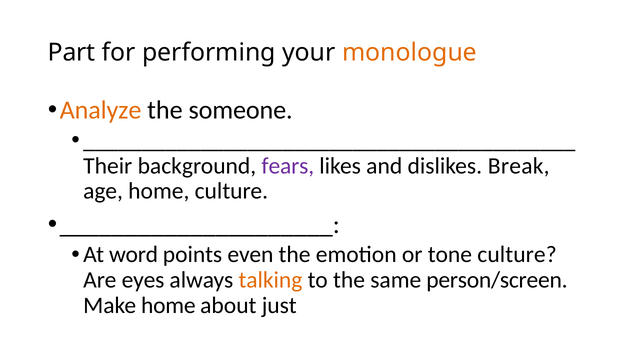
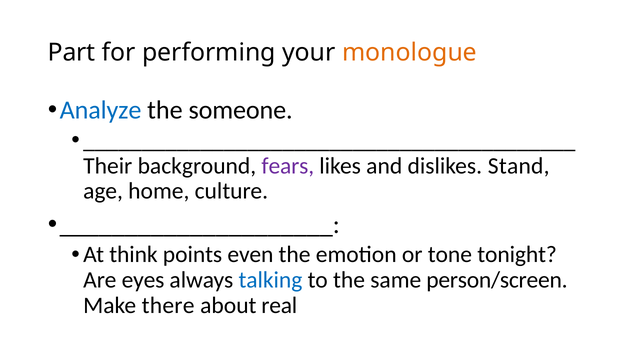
Analyze colour: orange -> blue
Break: Break -> Stand
word: word -> think
tone culture: culture -> tonight
talking colour: orange -> blue
Make home: home -> there
just: just -> real
